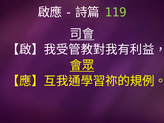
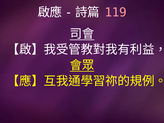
119 colour: light green -> pink
